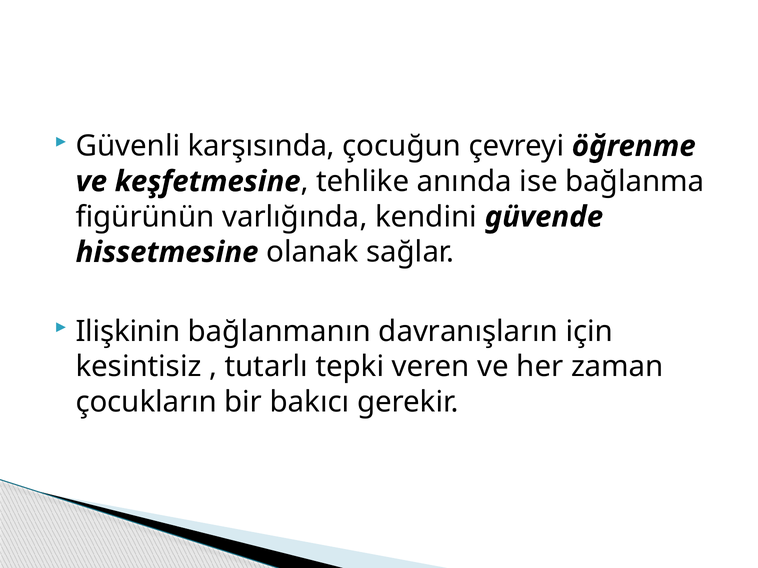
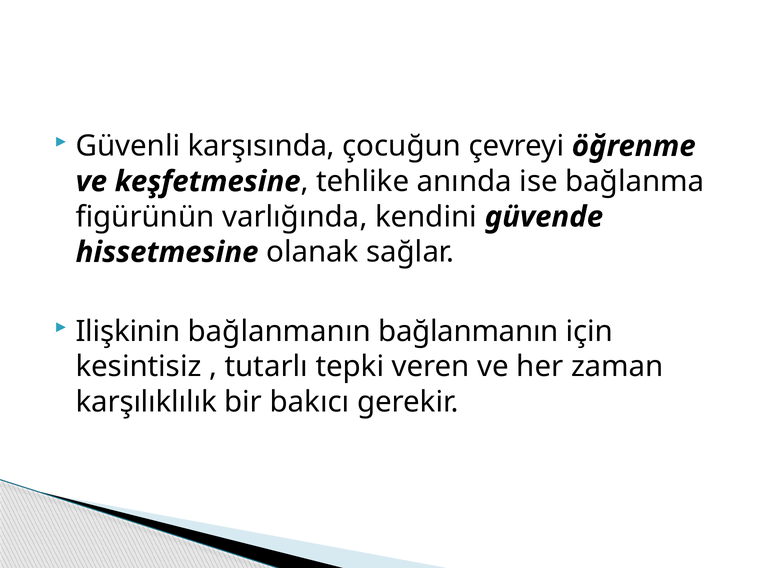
bağlanmanın davranışların: davranışların -> bağlanmanın
çocukların: çocukların -> karşılıklılık
